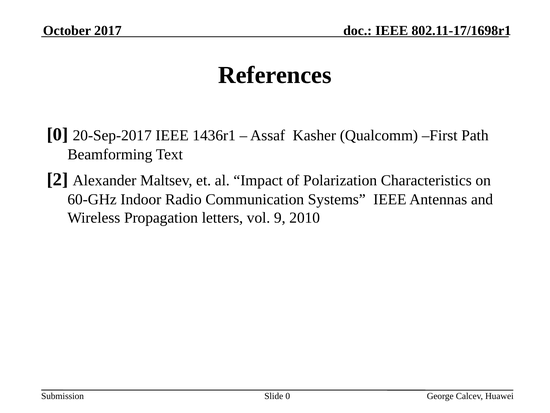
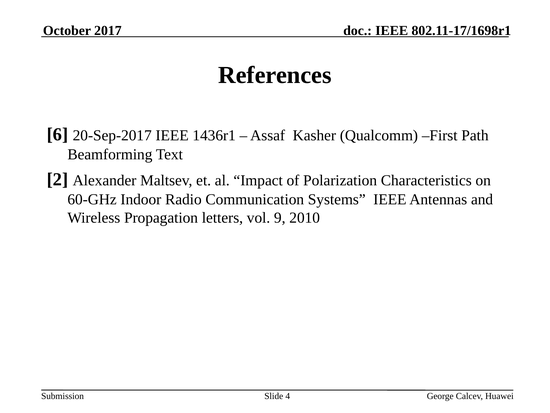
0 at (57, 134): 0 -> 6
Slide 0: 0 -> 4
